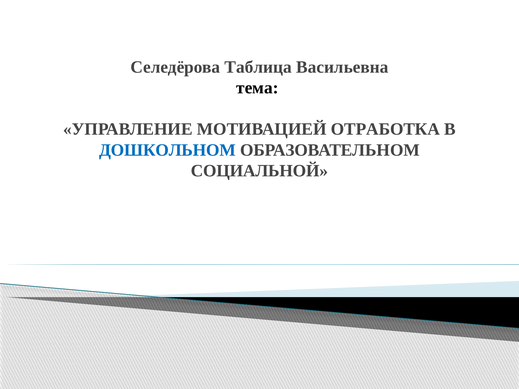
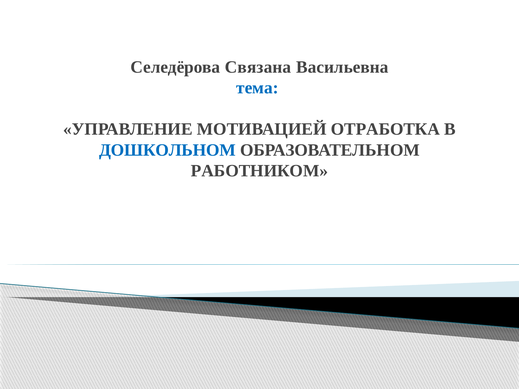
Таблица: Таблица -> Связана
тема colour: black -> blue
СОЦИАЛЬНОЙ: СОЦИАЛЬНОЙ -> РАБОТНИКОМ
